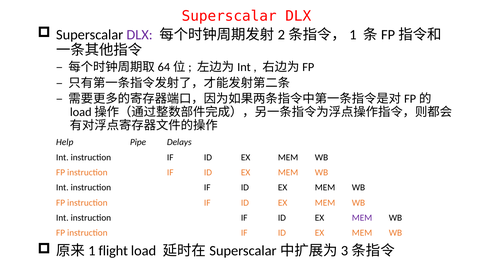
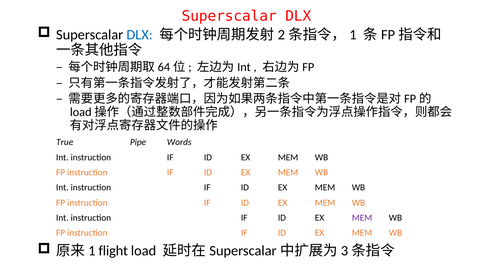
DLX at (140, 35) colour: purple -> blue
Help: Help -> True
Delays: Delays -> Words
